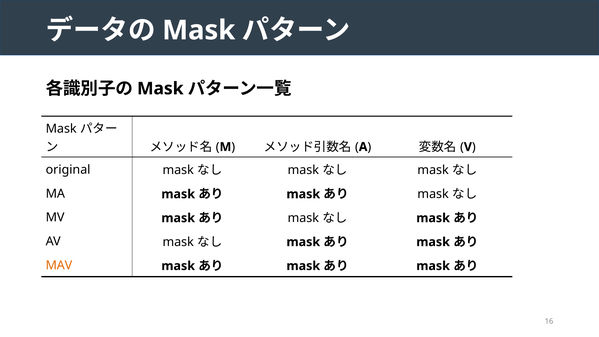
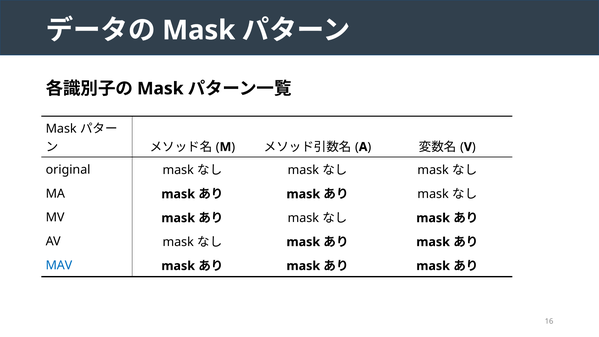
MAV colour: orange -> blue
